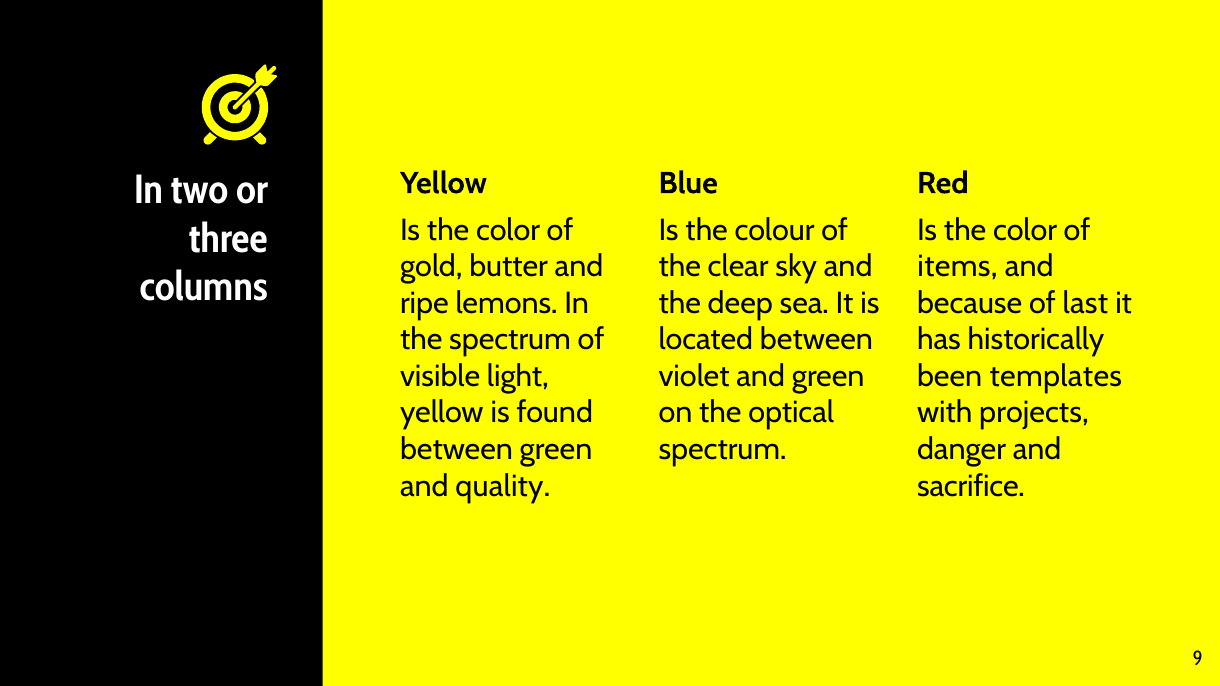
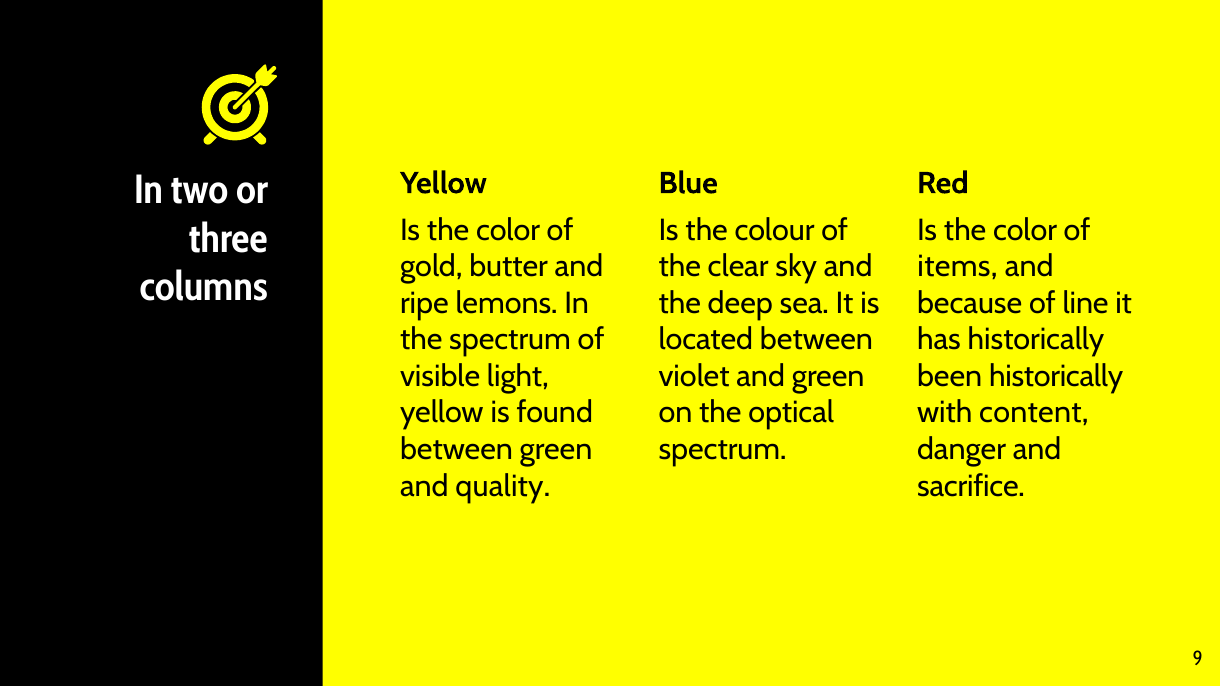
last: last -> line
been templates: templates -> historically
projects: projects -> content
